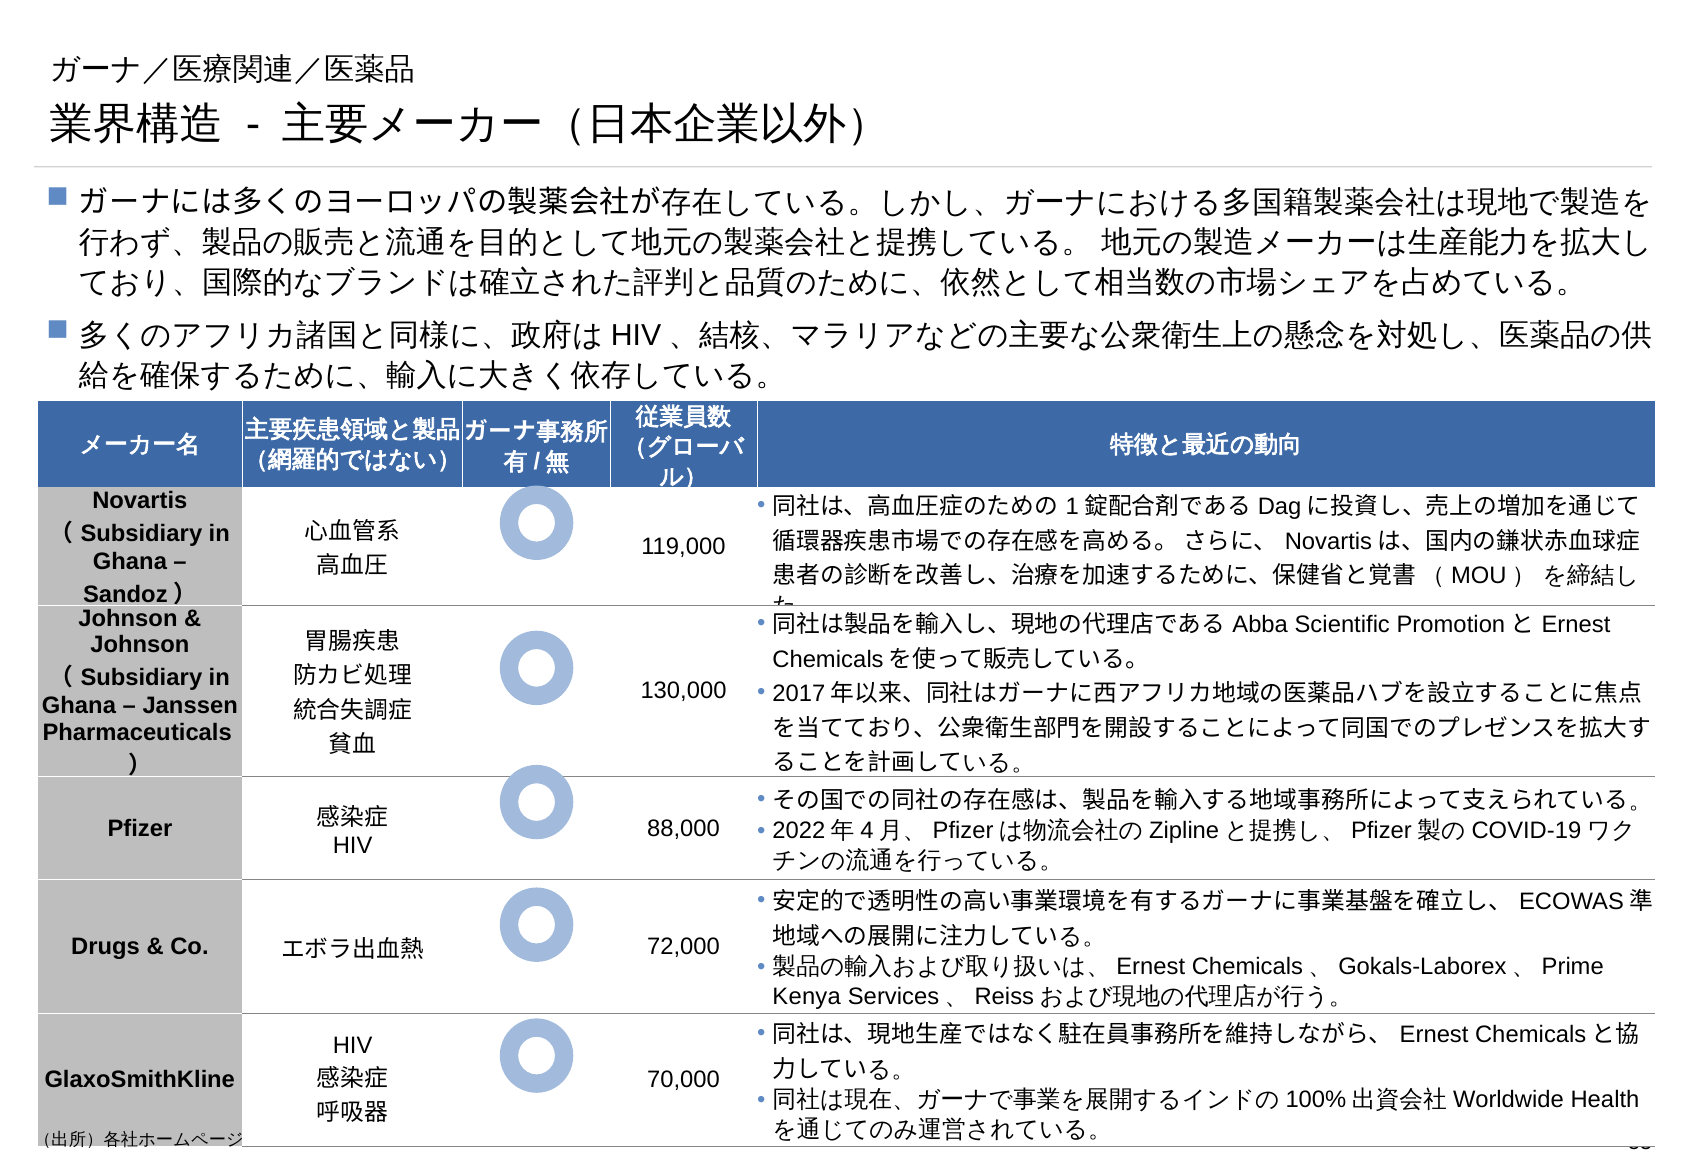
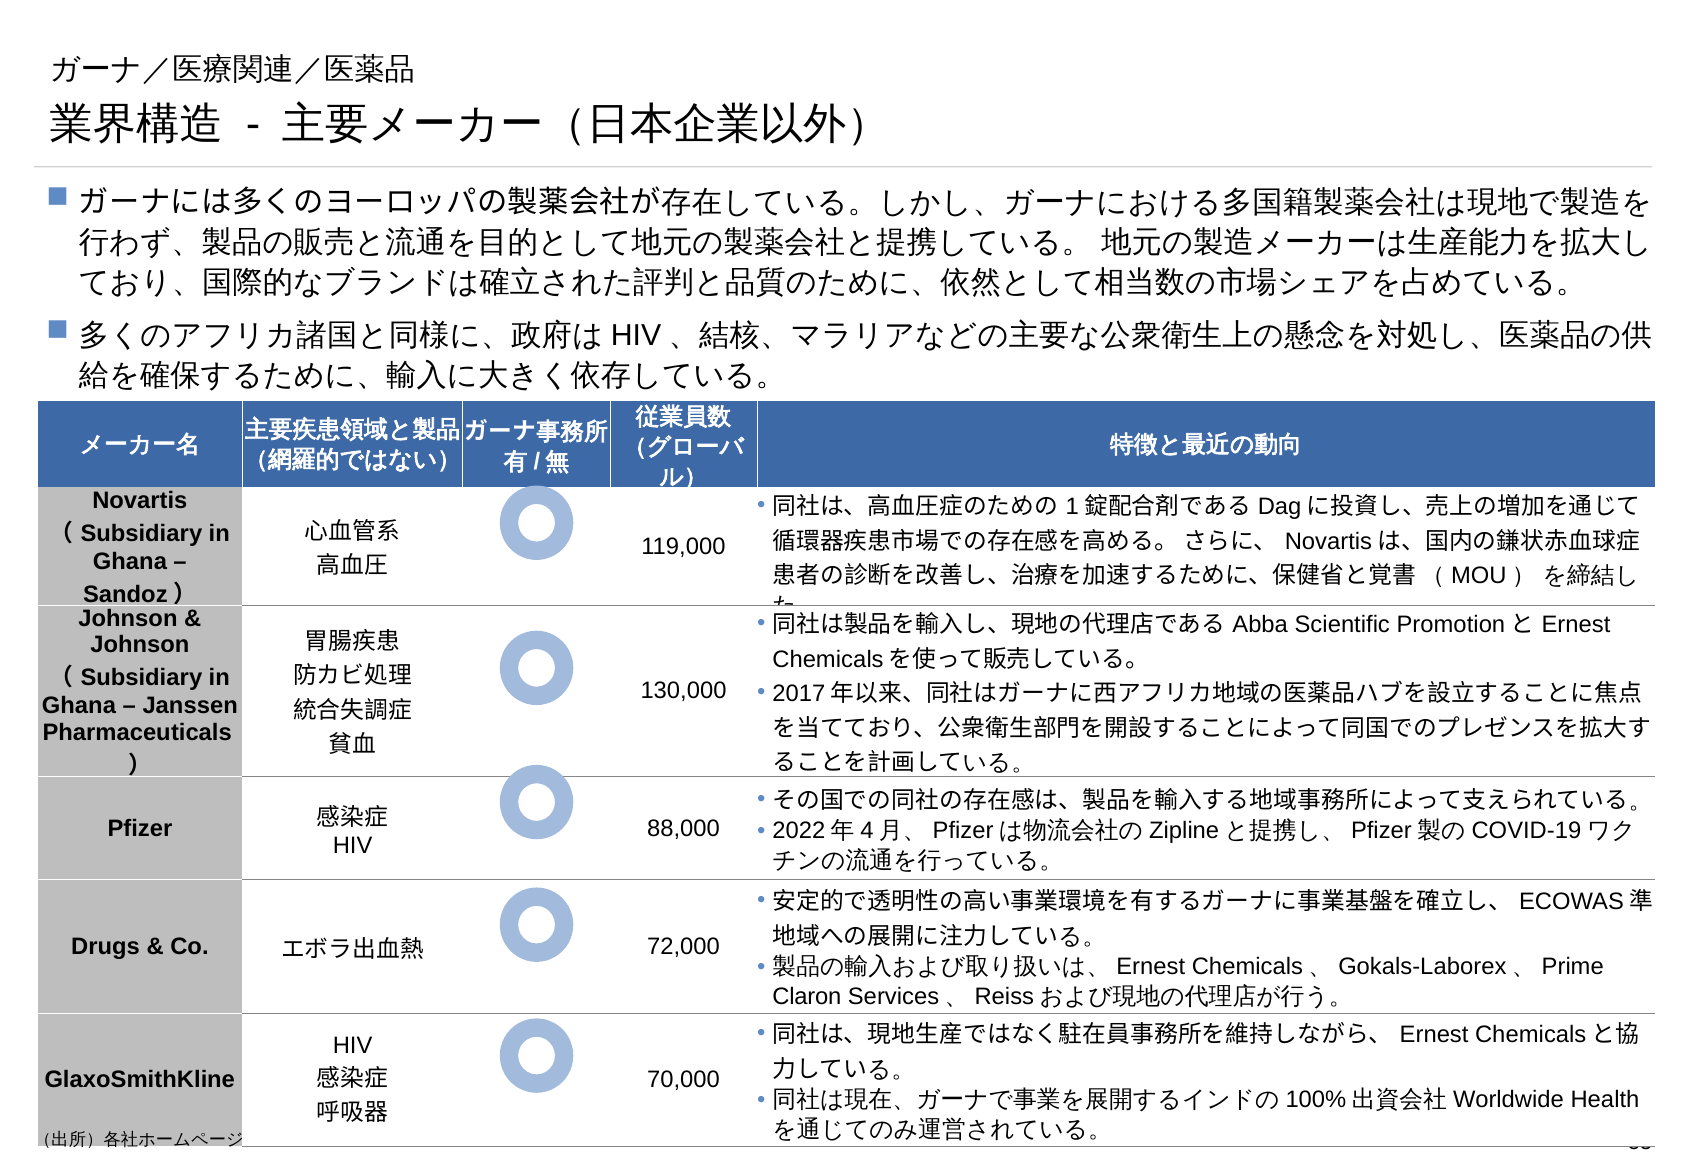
Kenya: Kenya -> Claron
